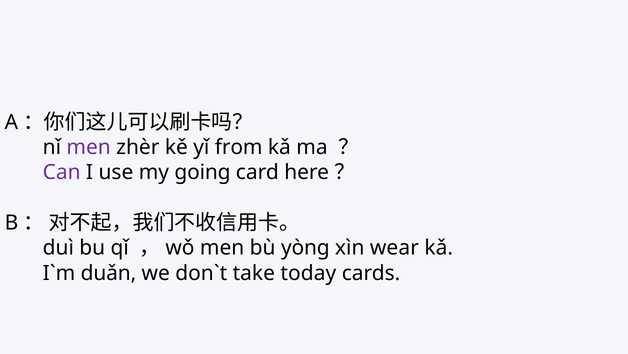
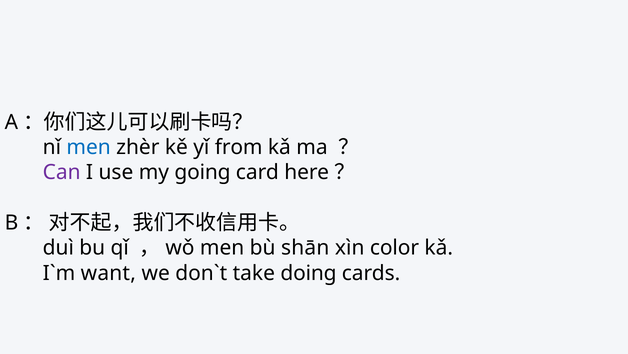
men at (89, 147) colour: purple -> blue
yòng: yòng -> shān
wear: wear -> color
duǎn: duǎn -> want
today: today -> doing
